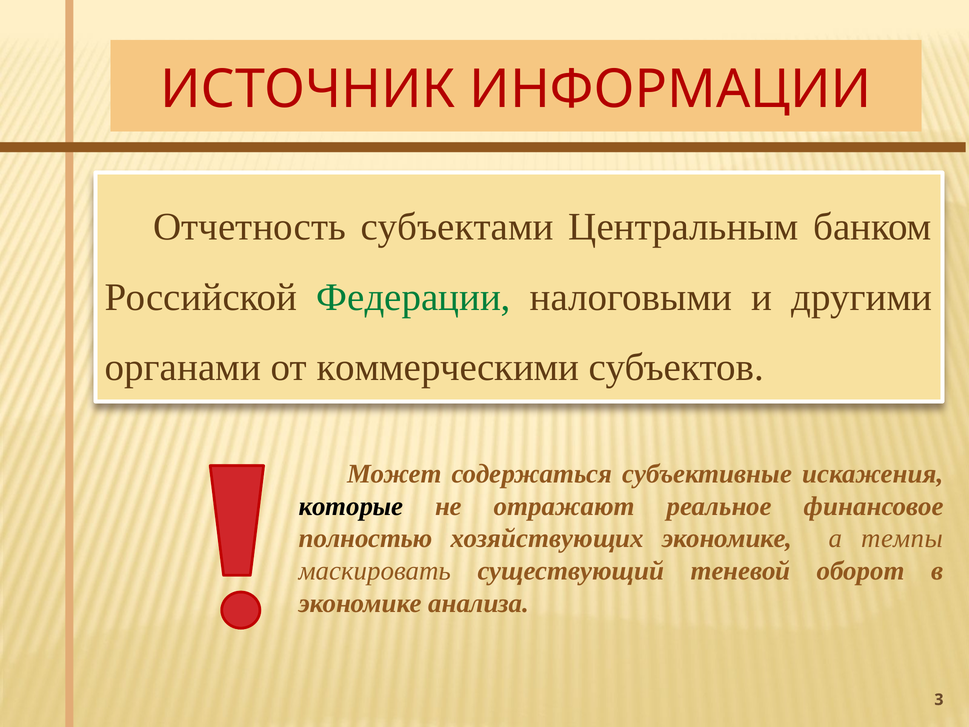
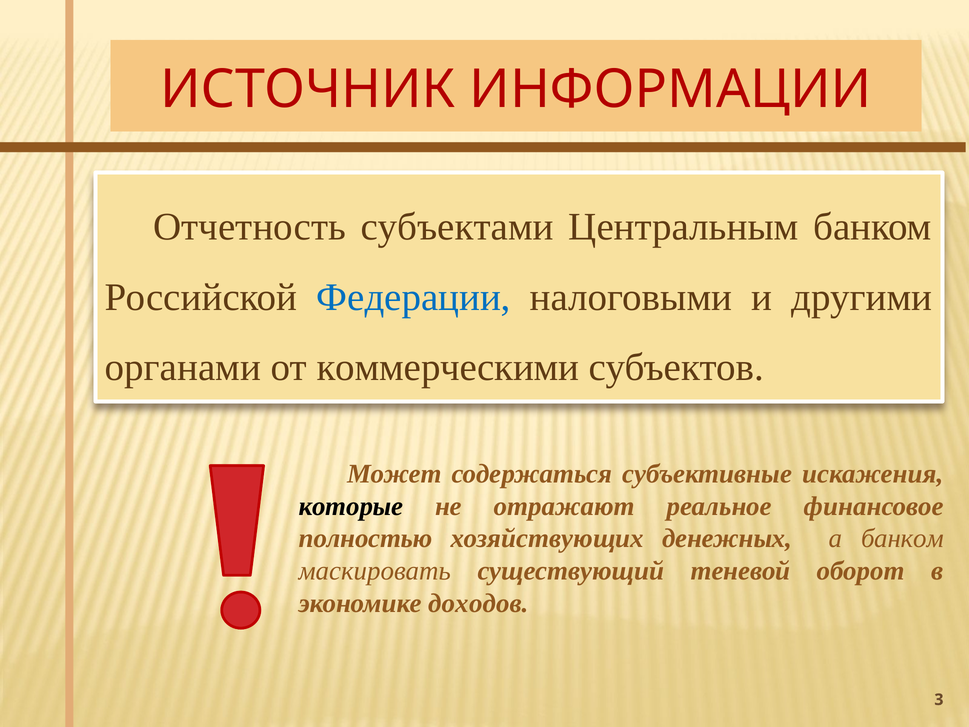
Федерации colour: green -> blue
хозяйствующих экономике: экономике -> денежных
а темпы: темпы -> банком
анализа: анализа -> доходов
